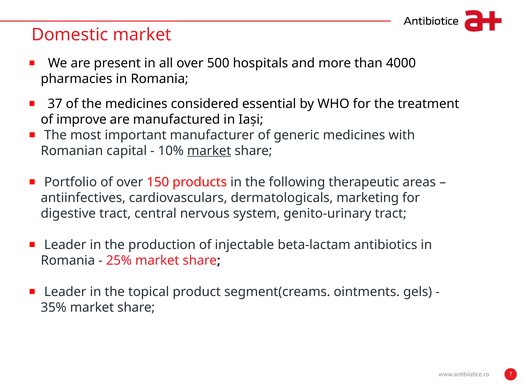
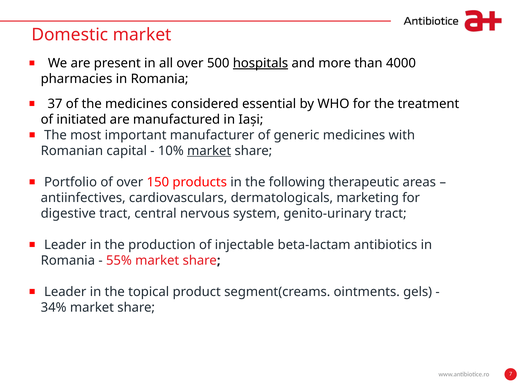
hospitals underline: none -> present
improve: improve -> initiated
25%: 25% -> 55%
35%: 35% -> 34%
